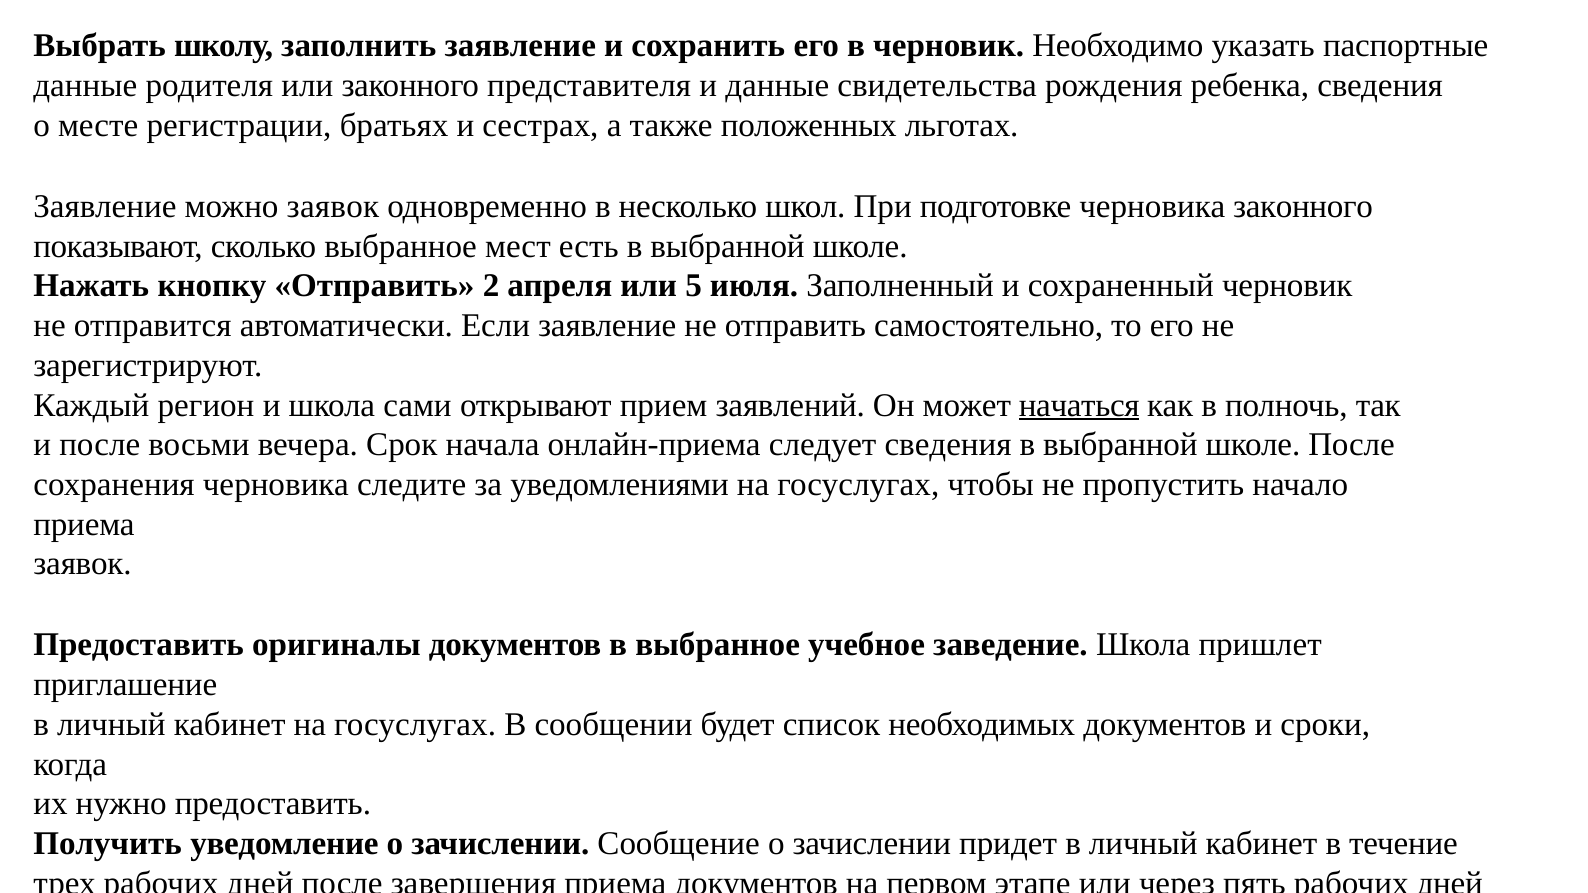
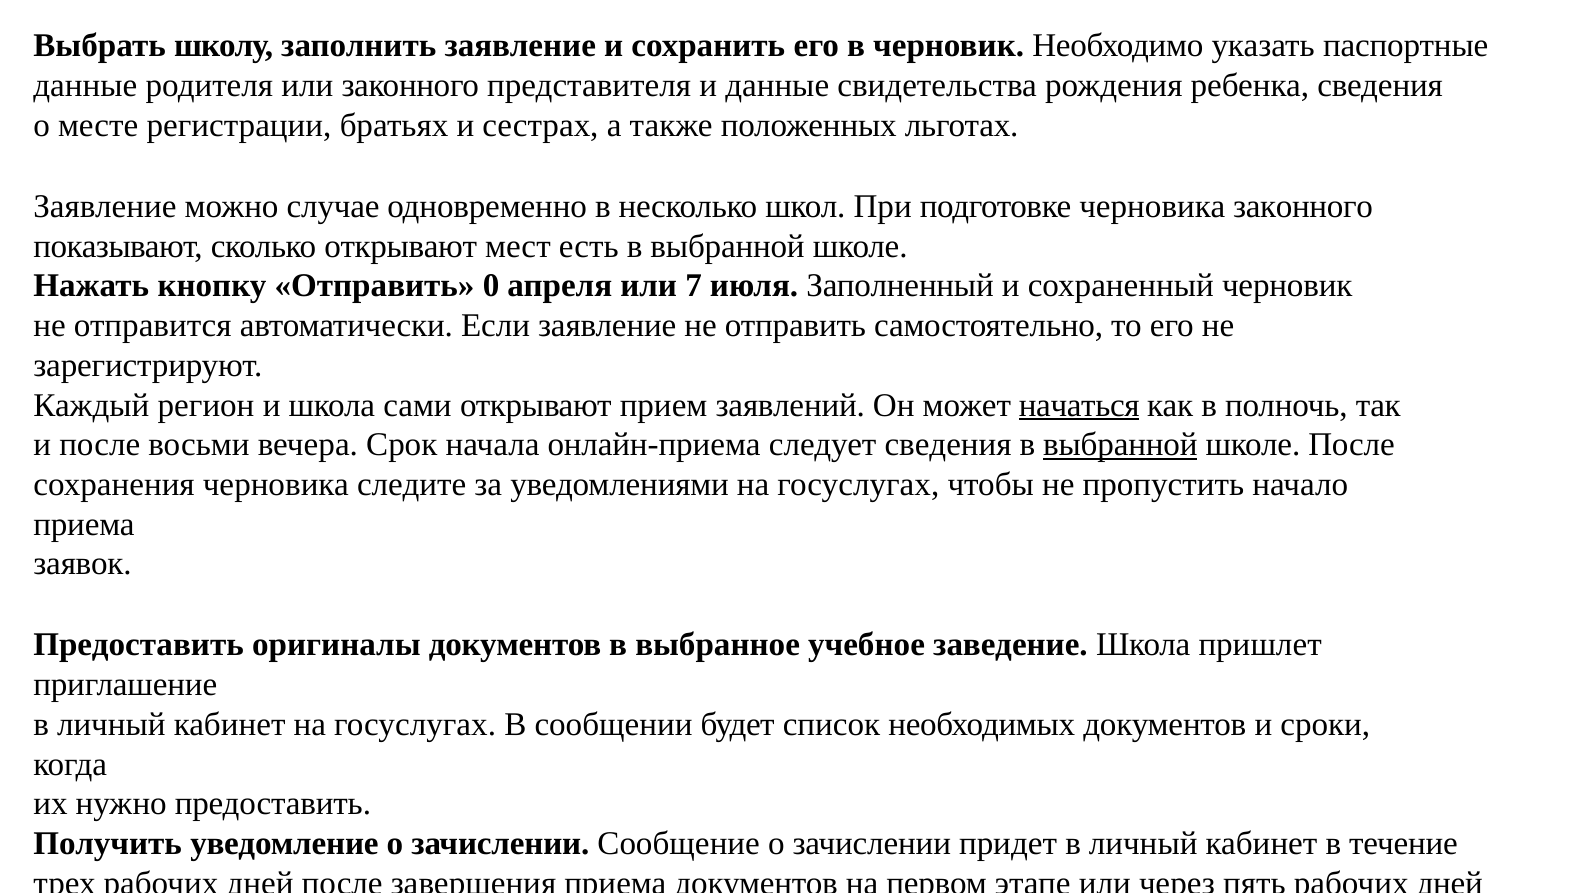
можно заявок: заявок -> случае
сколько выбранное: выбранное -> открывают
2: 2 -> 0
5: 5 -> 7
выбранной at (1120, 445) underline: none -> present
